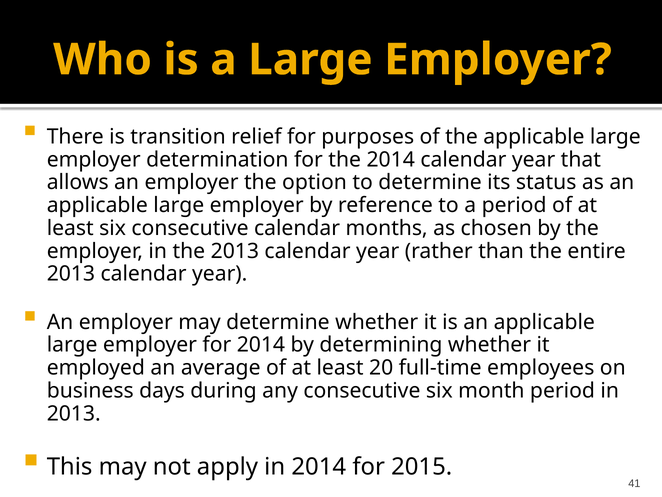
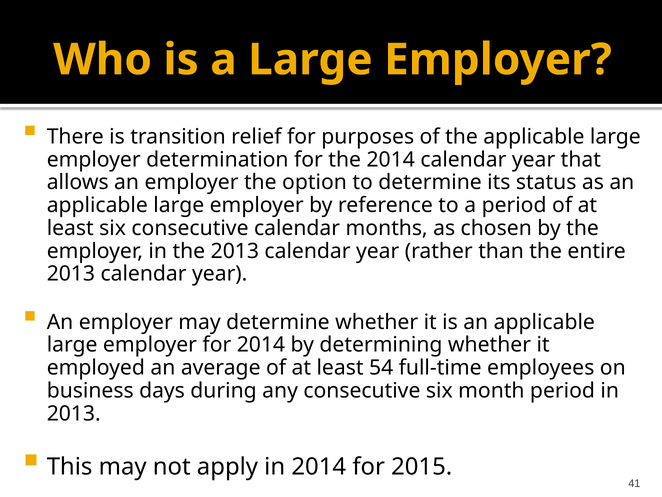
20: 20 -> 54
